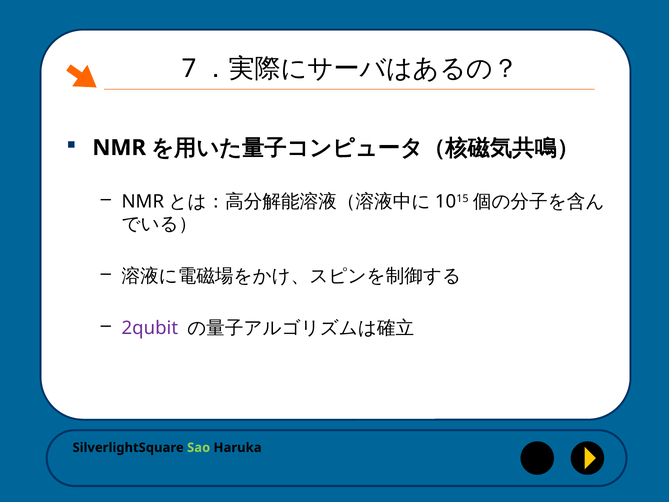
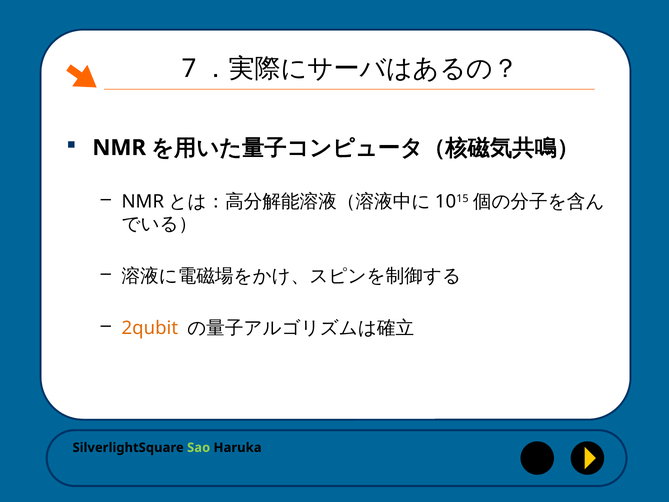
2qubit colour: purple -> orange
